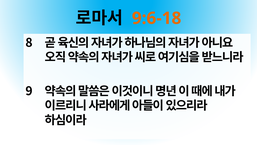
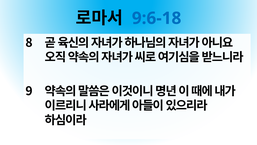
9:6-18 colour: orange -> blue
